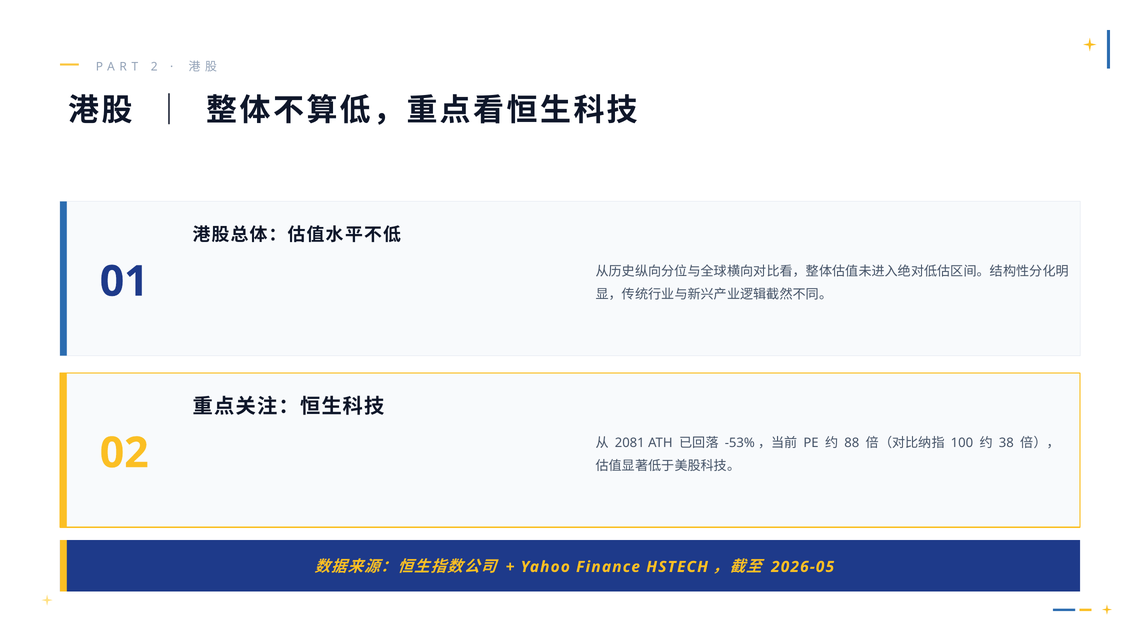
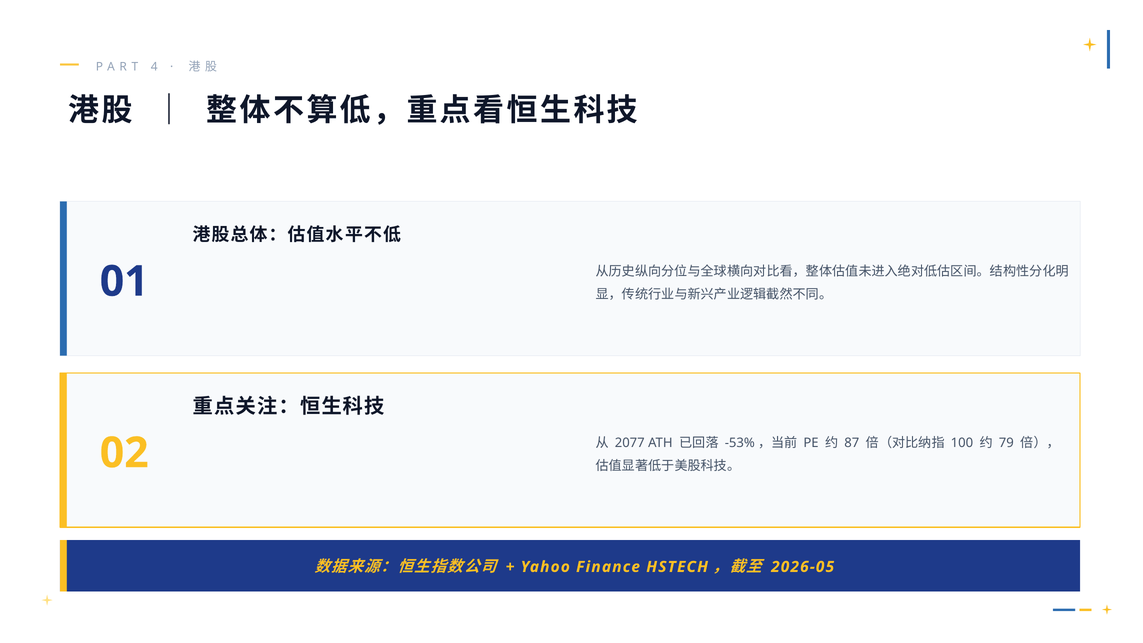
2: 2 -> 4
2081: 2081 -> 2077
88: 88 -> 87
38: 38 -> 79
